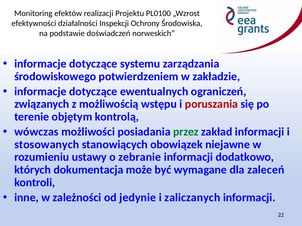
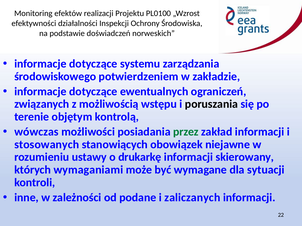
poruszania colour: red -> black
zebranie: zebranie -> drukarkę
dodatkowo: dodatkowo -> skierowany
dokumentacja: dokumentacja -> wymaganiami
zaleceń: zaleceń -> sytuacji
jedynie: jedynie -> podane
